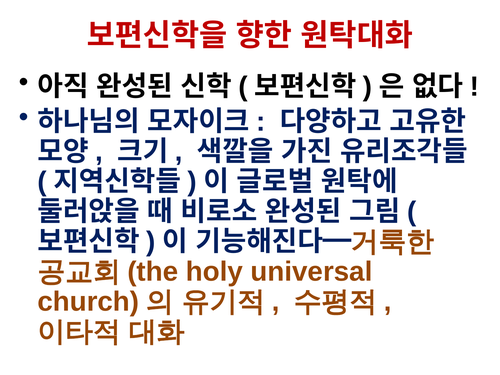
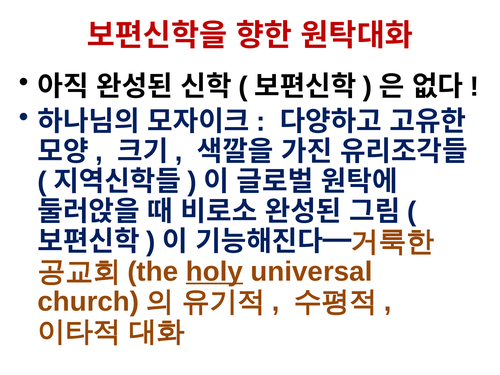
holy underline: none -> present
